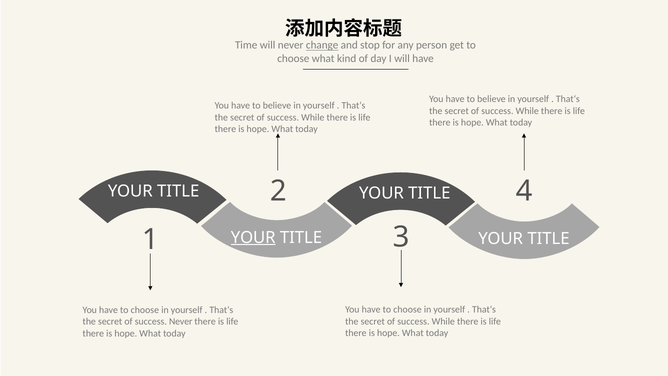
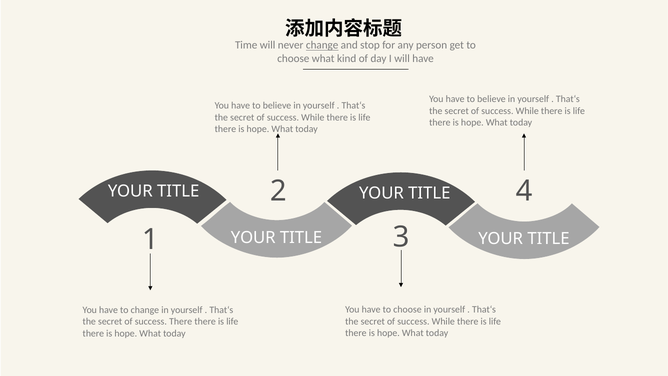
YOUR at (253, 237) underline: present -> none
choose at (145, 310): choose -> change
success Never: Never -> There
